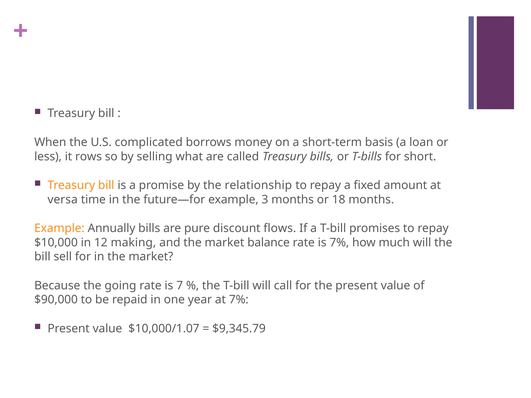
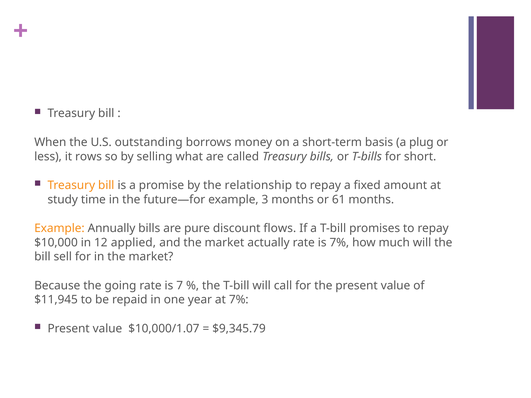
complicated: complicated -> outstanding
loan: loan -> plug
versa: versa -> study
18: 18 -> 61
making: making -> applied
balance: balance -> actually
$90,000: $90,000 -> $11,945
